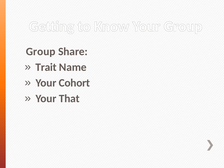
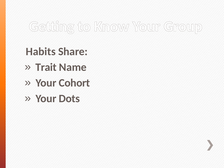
Group at (41, 52): Group -> Habits
That: That -> Dots
